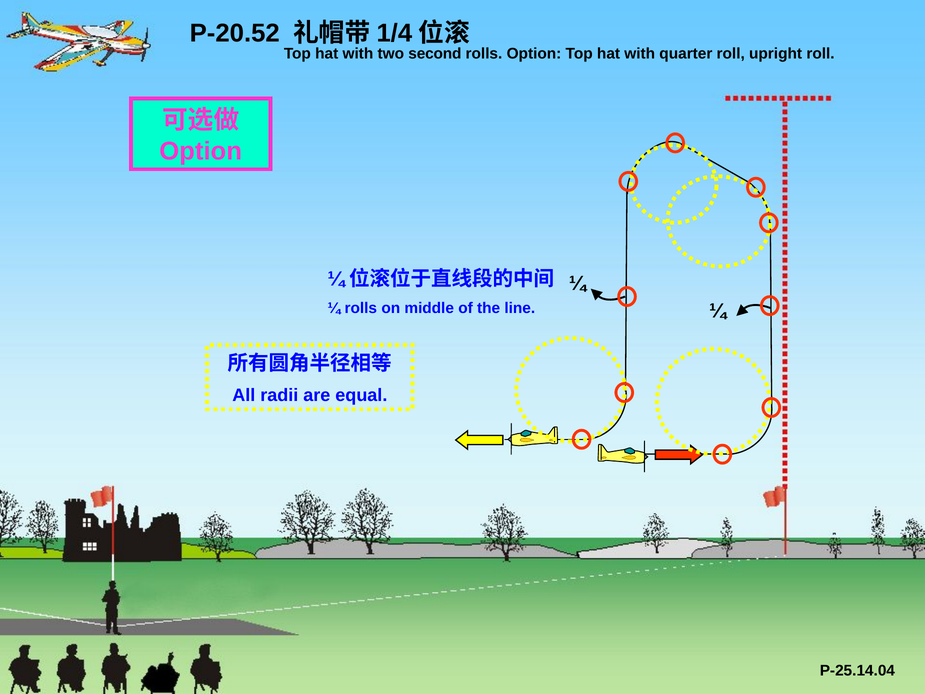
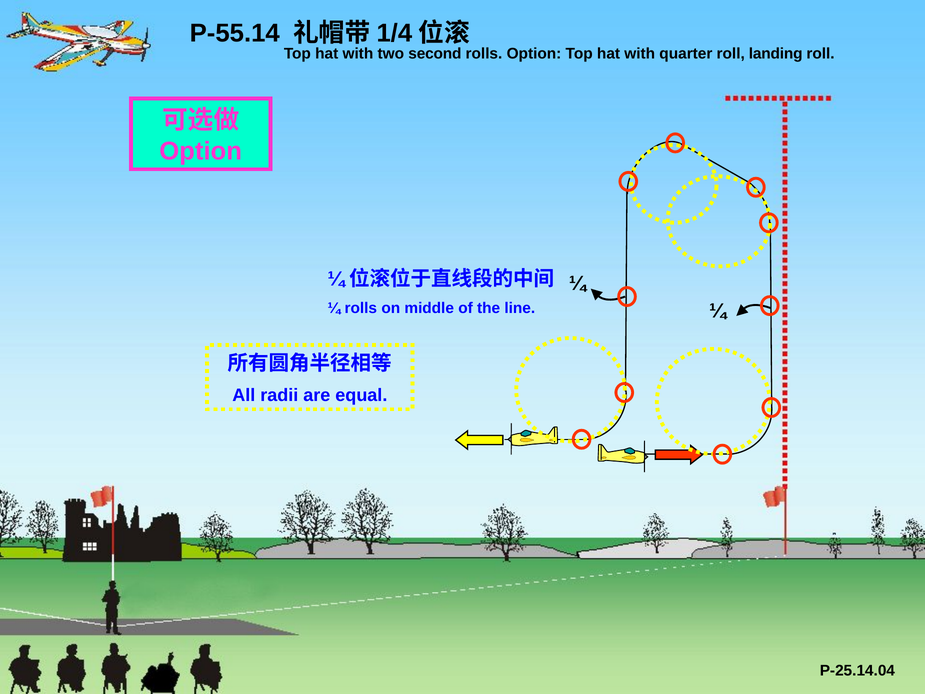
P-20.52: P-20.52 -> P-55.14
upright: upright -> landing
